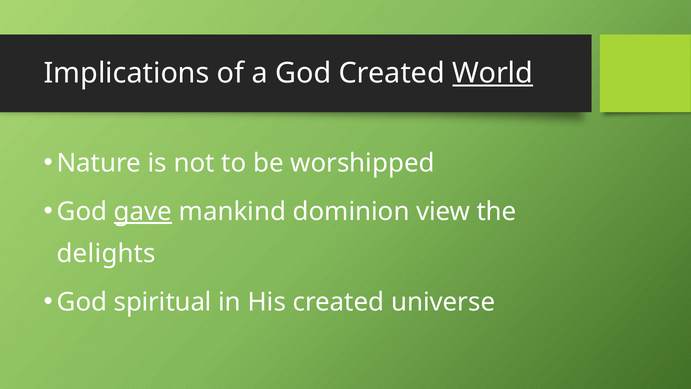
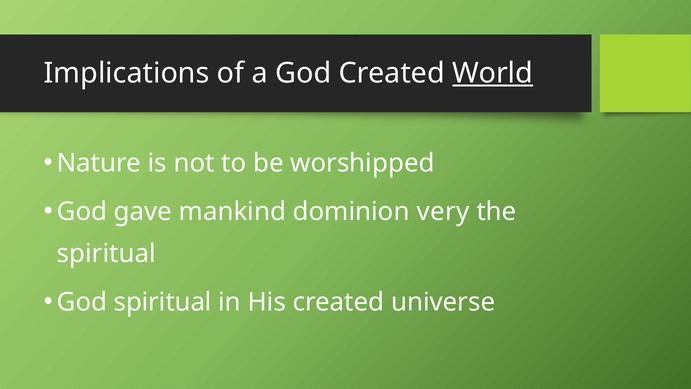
gave underline: present -> none
view: view -> very
delights at (106, 254): delights -> spiritual
